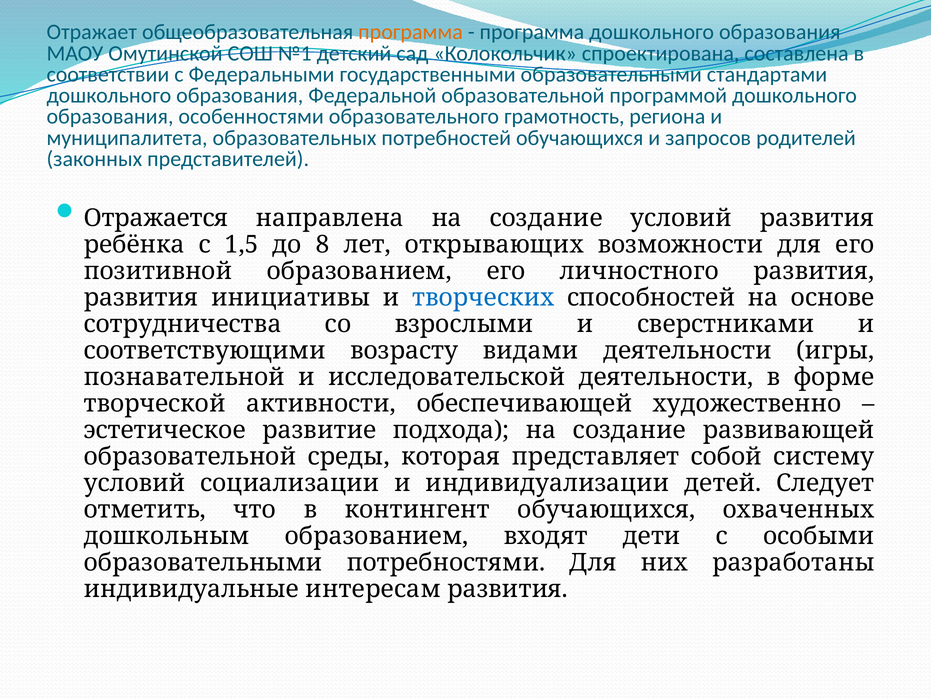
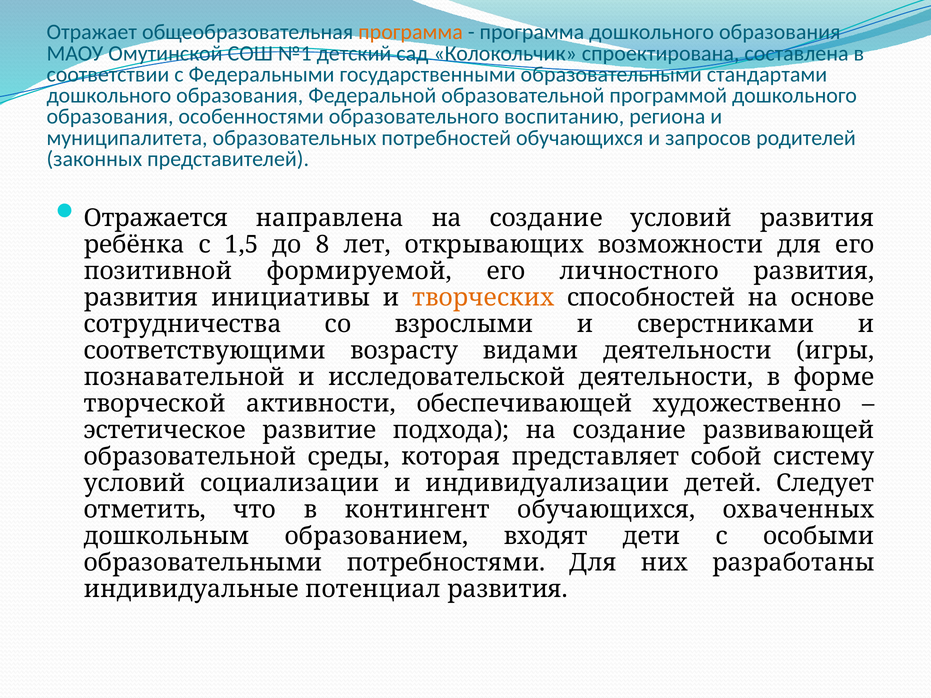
грамотность: грамотность -> воспитанию
позитивной образованием: образованием -> формируемой
творческих colour: blue -> orange
интересам: интересам -> потенциал
